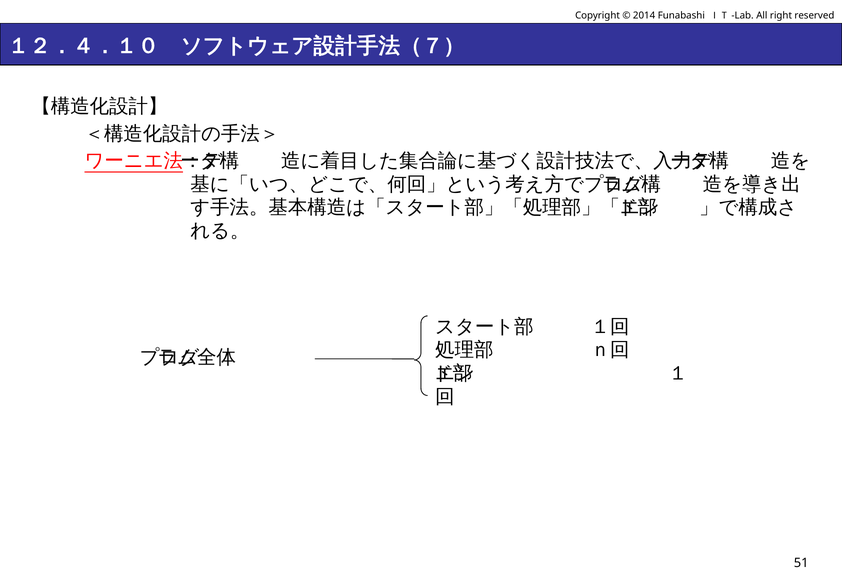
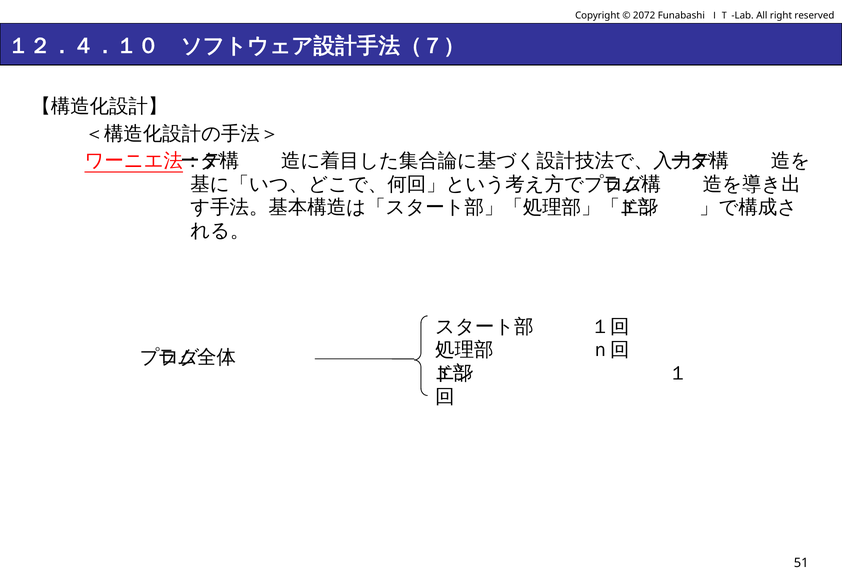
2014: 2014 -> 2072
